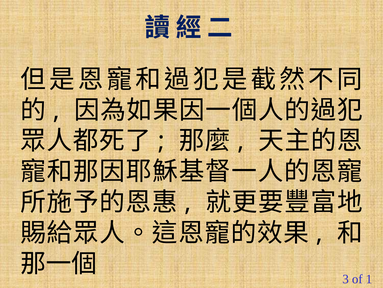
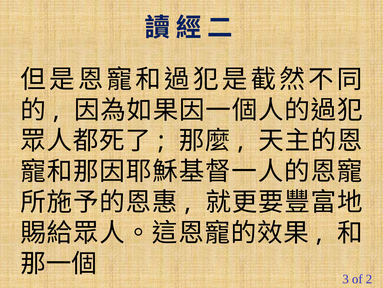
1: 1 -> 2
